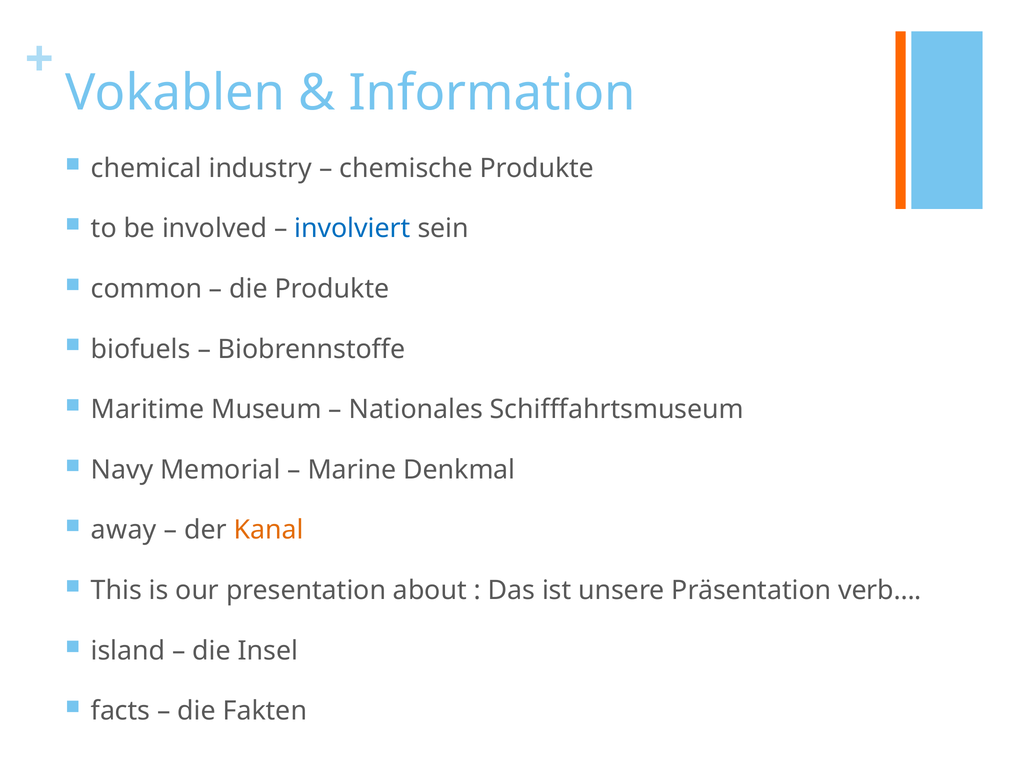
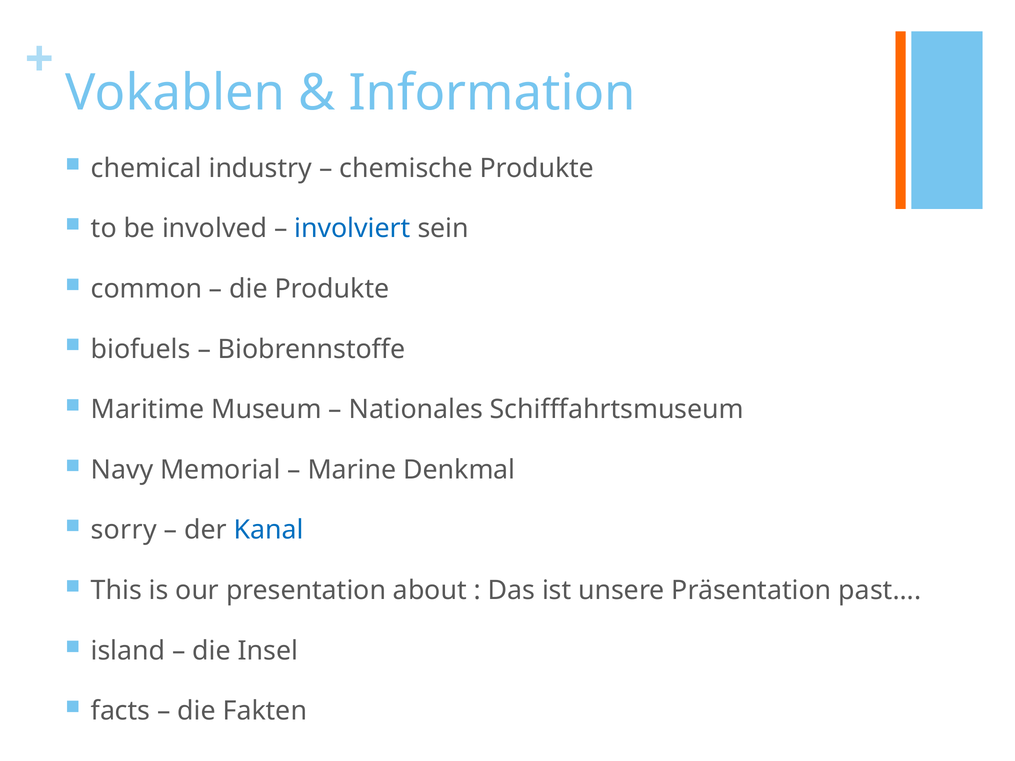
away: away -> sorry
Kanal colour: orange -> blue
verb…: verb… -> past…
